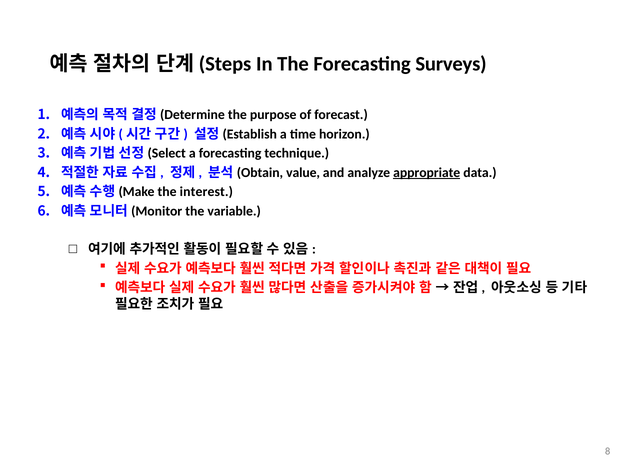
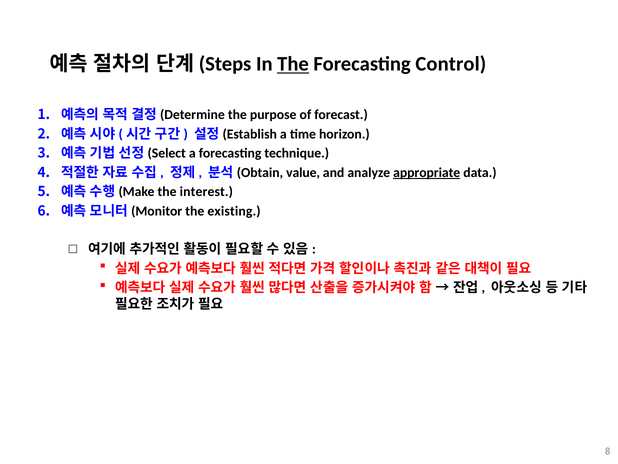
The at (293, 64) underline: none -> present
Surveys: Surveys -> Control
variable: variable -> existing
